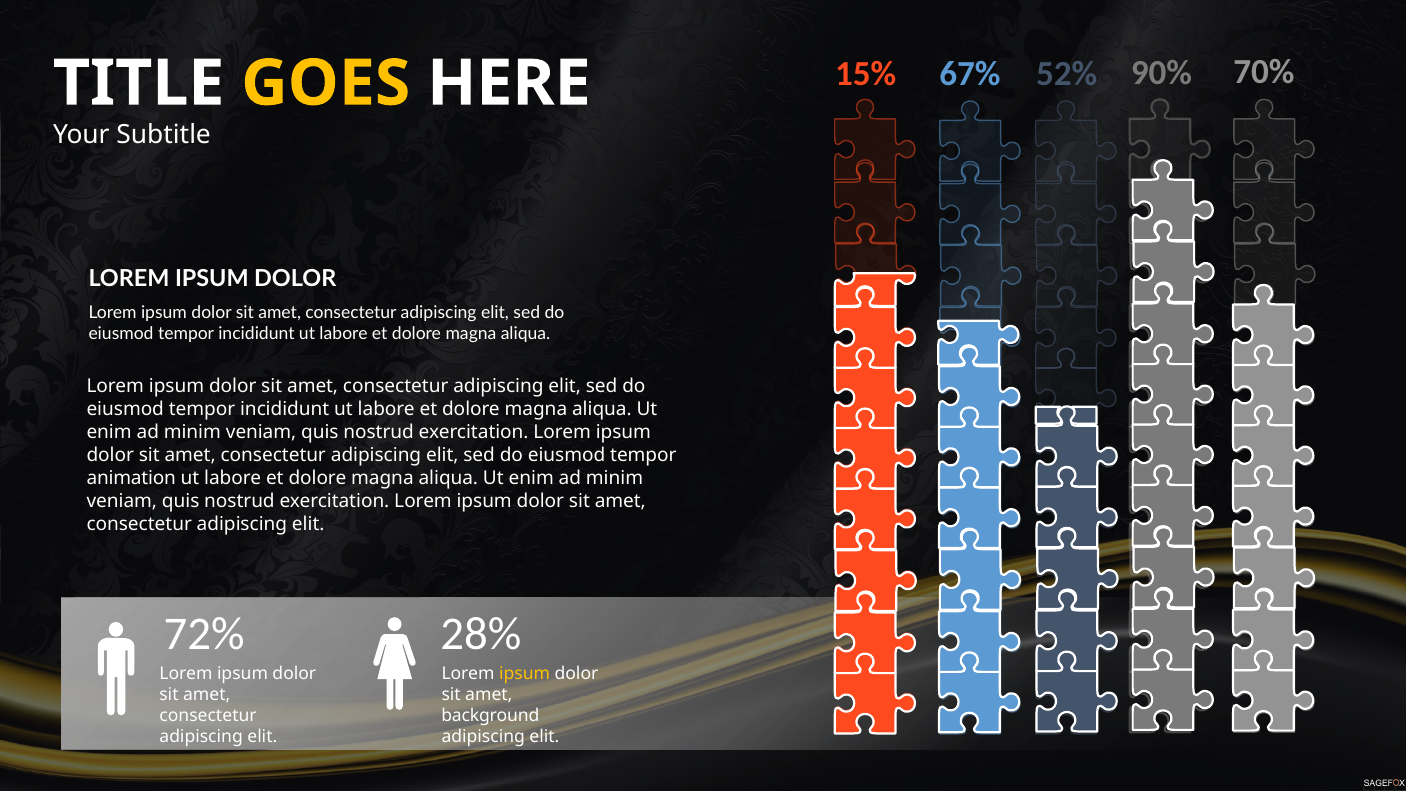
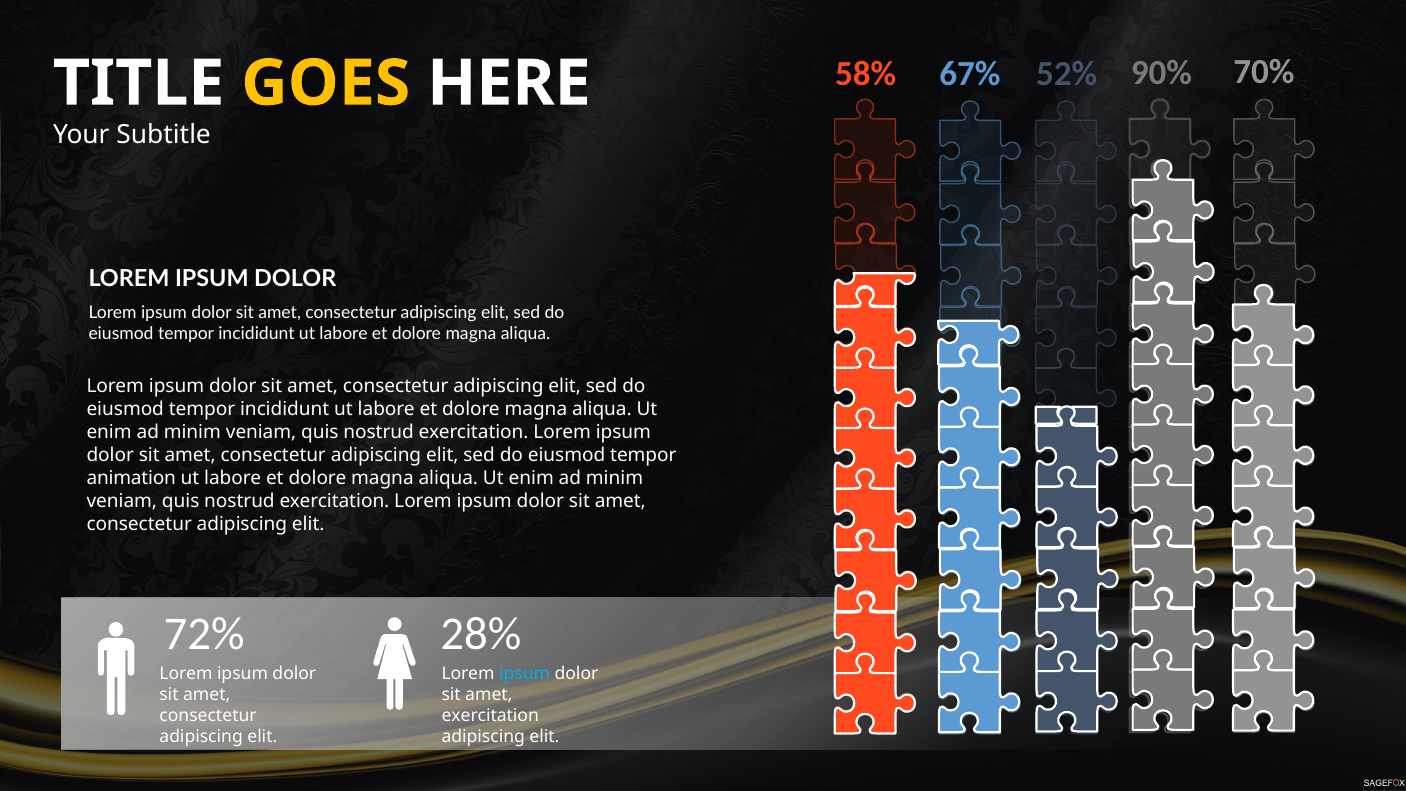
15%: 15% -> 58%
ipsum at (525, 674) colour: yellow -> light blue
background at (490, 716): background -> exercitation
